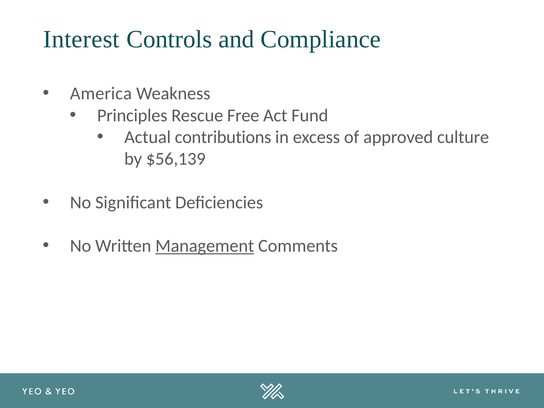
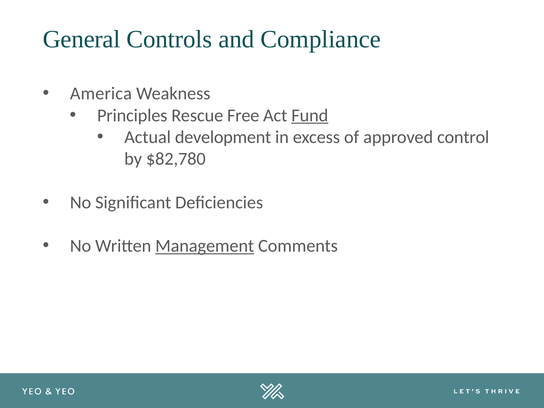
Interest: Interest -> General
Fund underline: none -> present
contributions: contributions -> development
culture: culture -> control
$56,139: $56,139 -> $82,780
